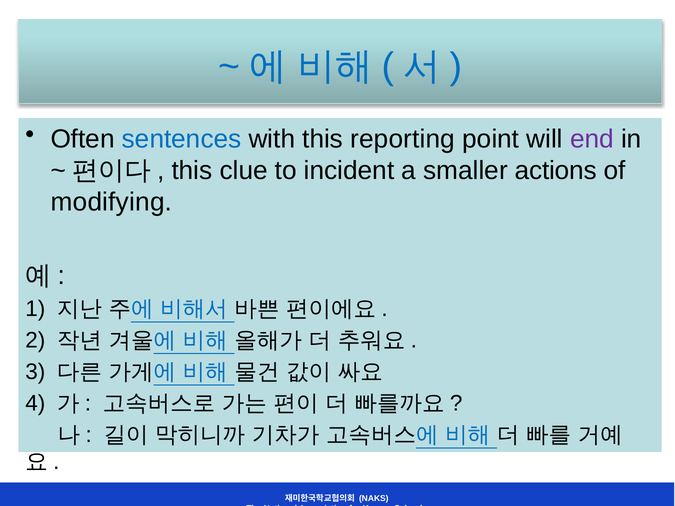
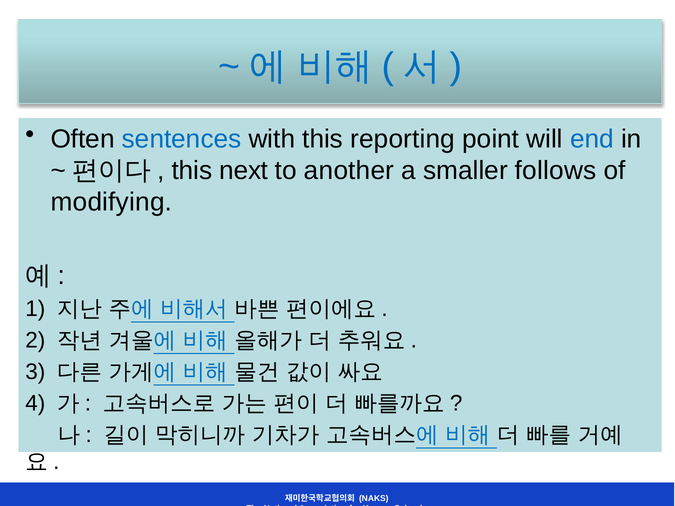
end colour: purple -> blue
clue: clue -> next
incident: incident -> another
actions: actions -> follows
